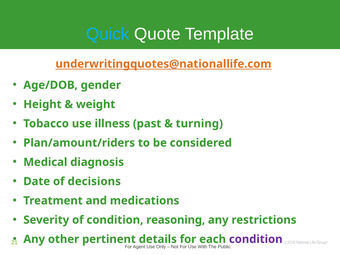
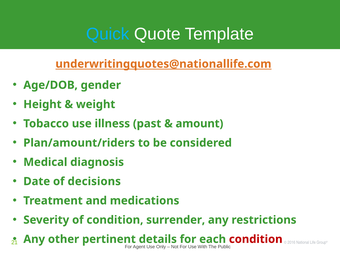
turning: turning -> amount
reasoning: reasoning -> surrender
condition at (256, 239) colour: purple -> red
